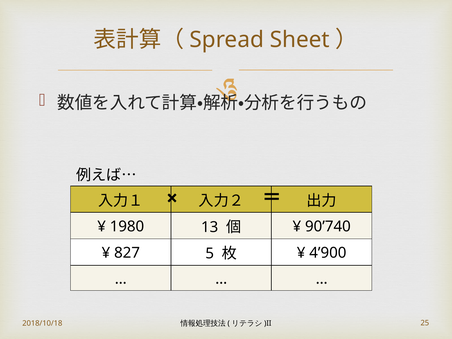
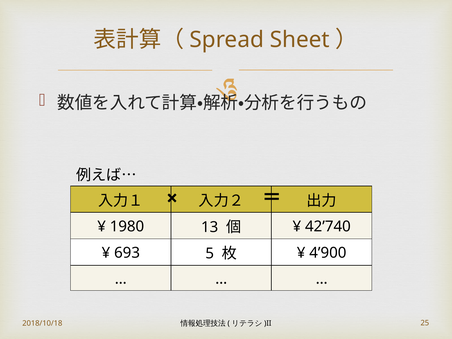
90’740: 90’740 -> 42’740
827: 827 -> 693
